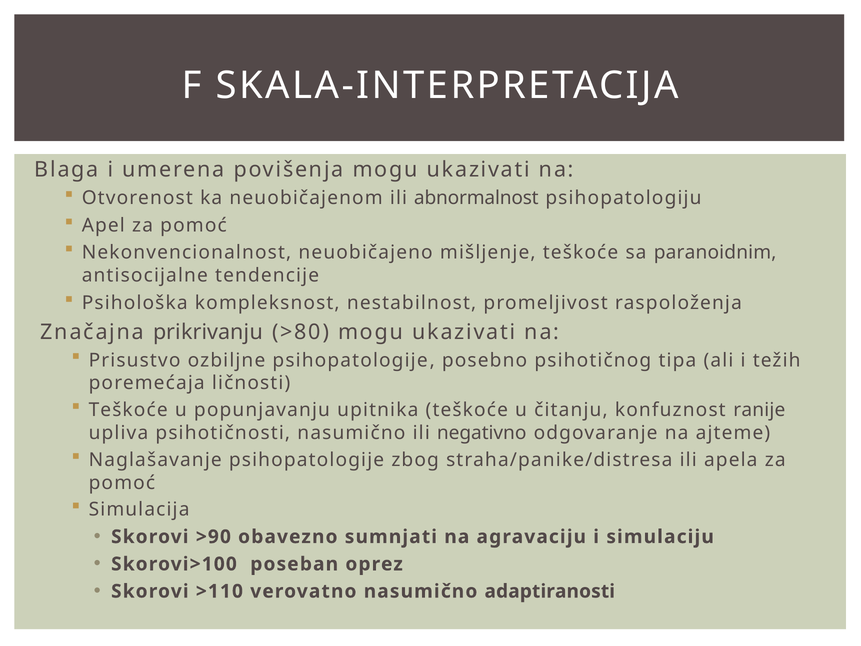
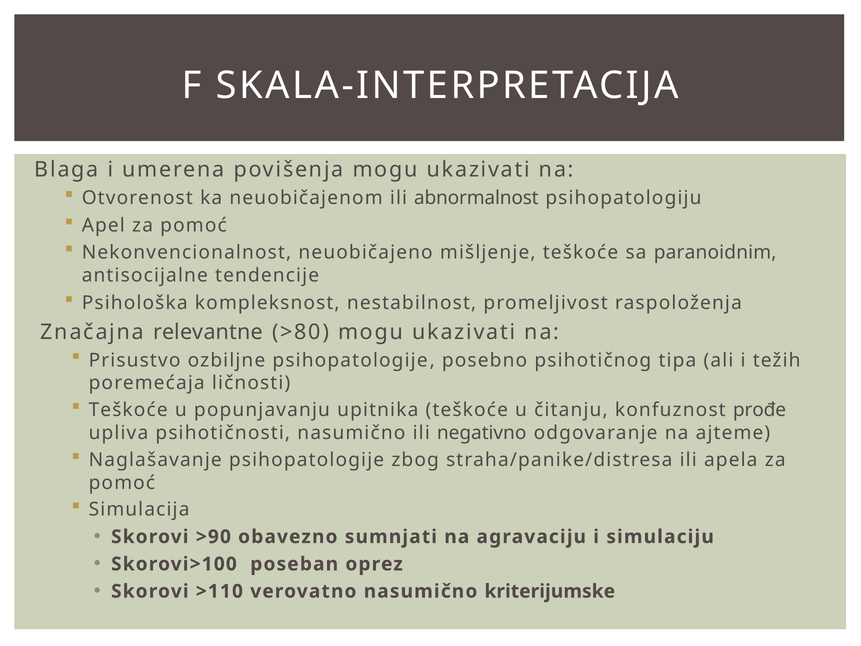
prikrivanju: prikrivanju -> relevantne
ranije: ranije -> prođe
adaptiranosti: adaptiranosti -> kriterijumske
